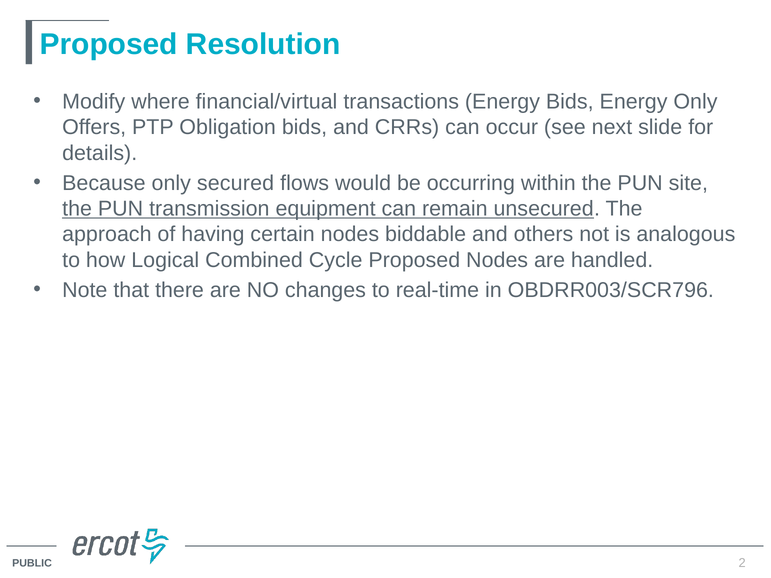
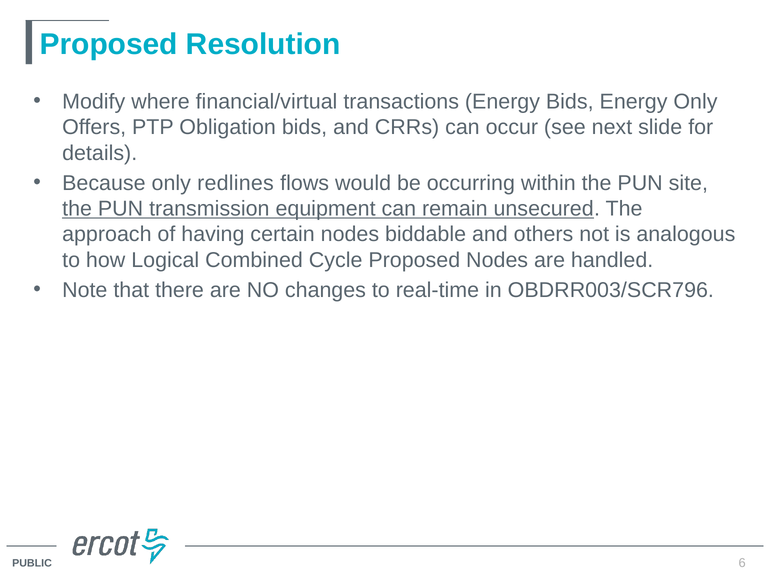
secured: secured -> redlines
2: 2 -> 6
